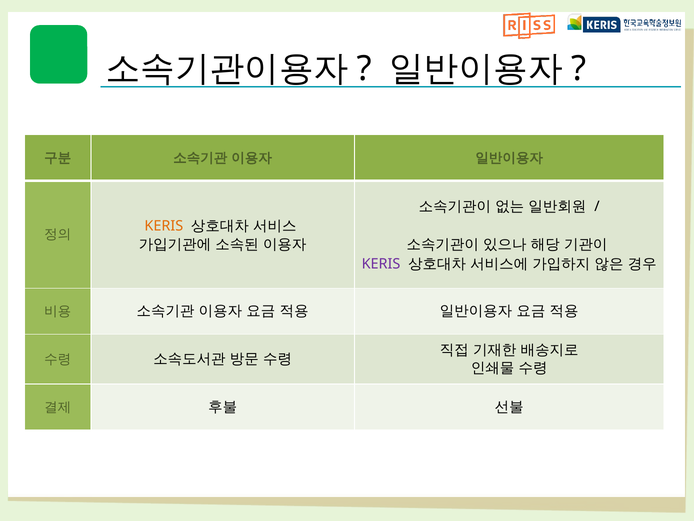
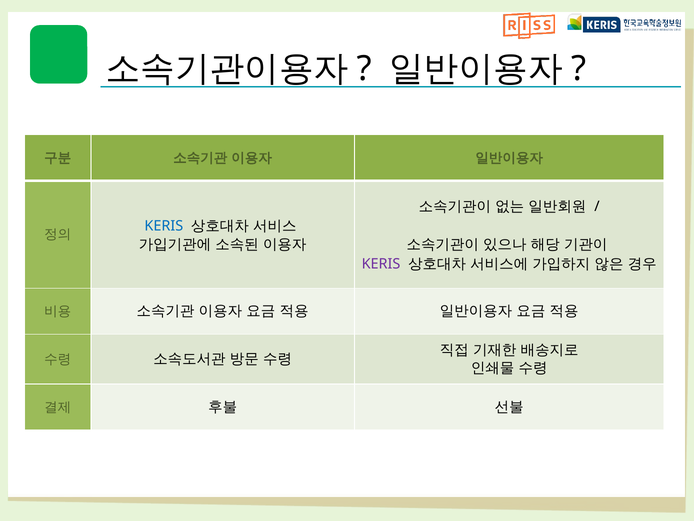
KERIS at (164, 226) colour: orange -> blue
